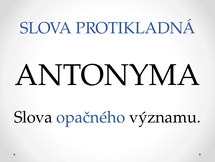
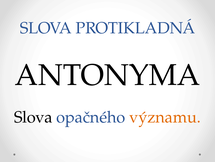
významu colour: black -> orange
